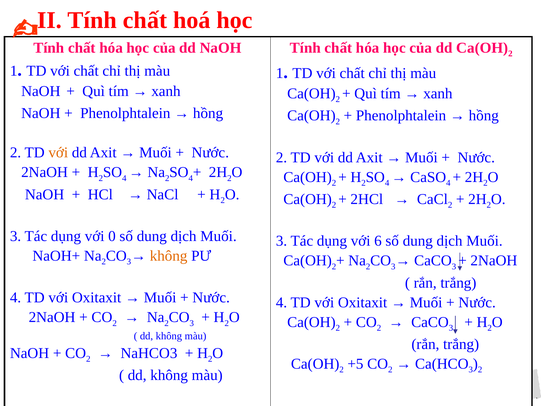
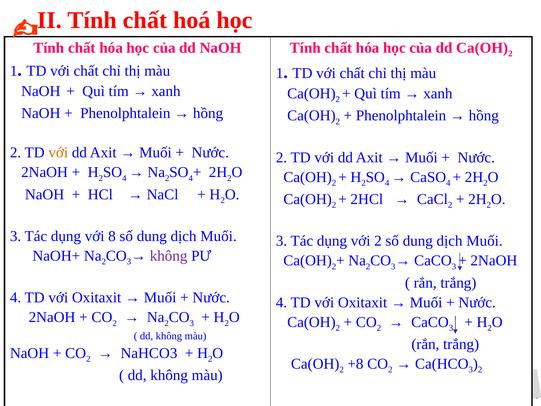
0: 0 -> 8
với 6: 6 -> 2
không at (169, 256) colour: orange -> purple
+5: +5 -> +8
